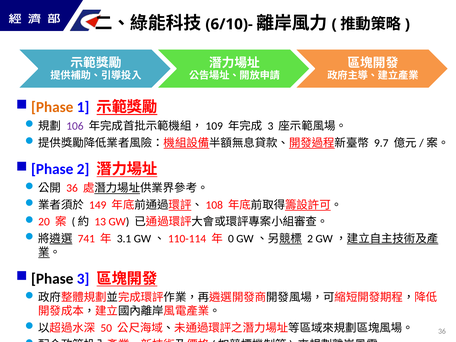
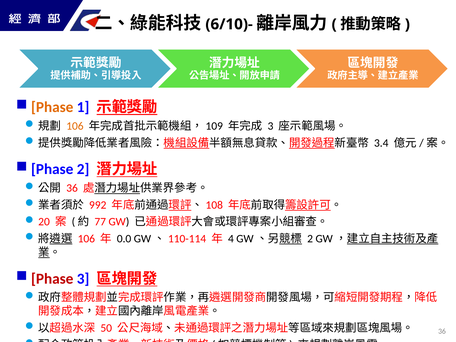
106 at (75, 126) colour: purple -> orange
9.7: 9.7 -> 3.4
149: 149 -> 992
13: 13 -> 77
741 at (86, 239): 741 -> 106
3.1: 3.1 -> 0.0
0: 0 -> 4
Phase at (52, 279) colour: black -> red
